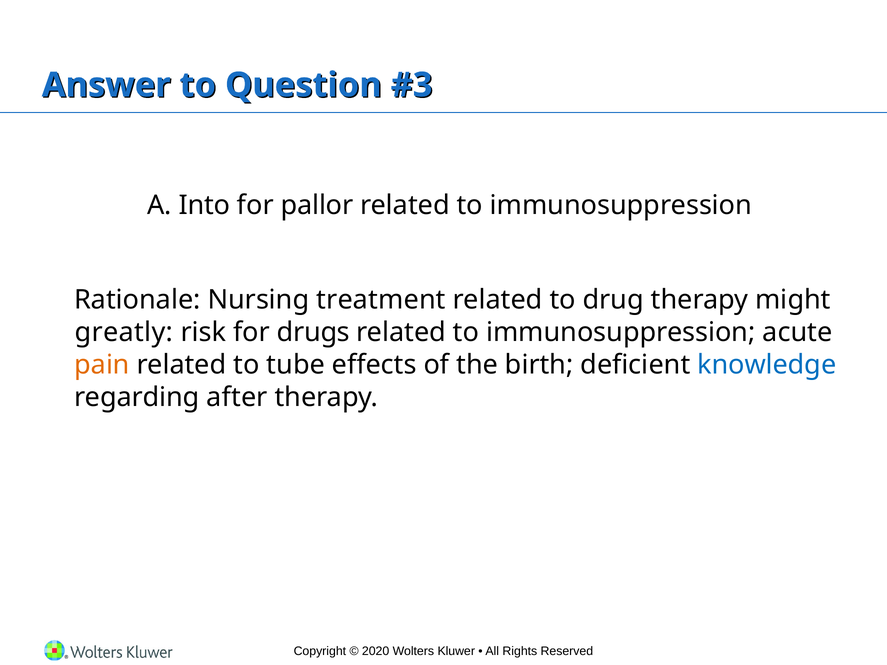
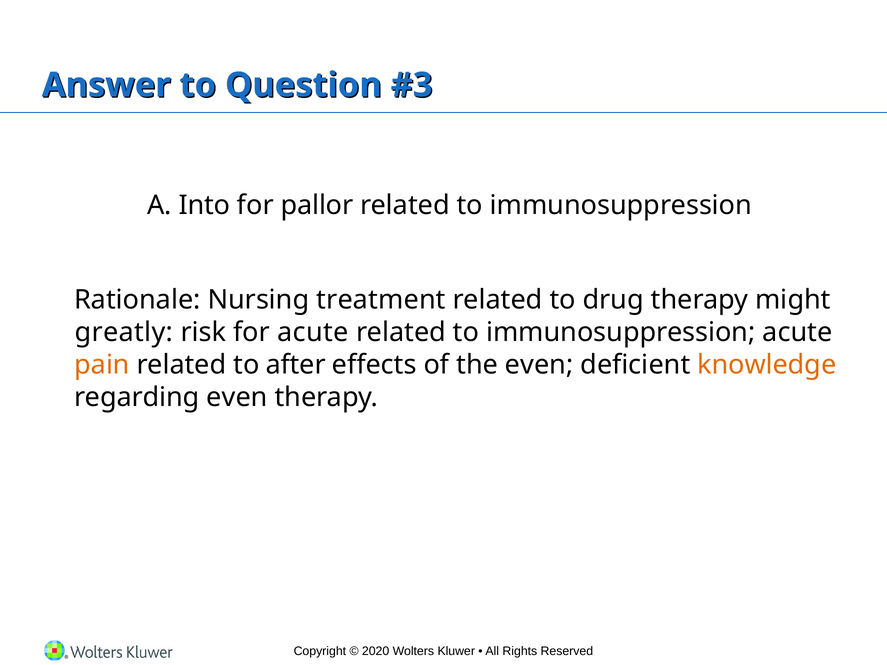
for drugs: drugs -> acute
tube: tube -> after
the birth: birth -> even
knowledge colour: blue -> orange
regarding after: after -> even
